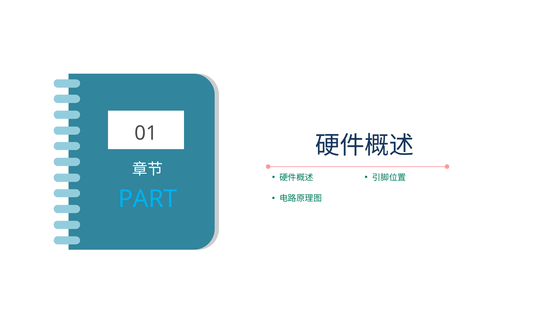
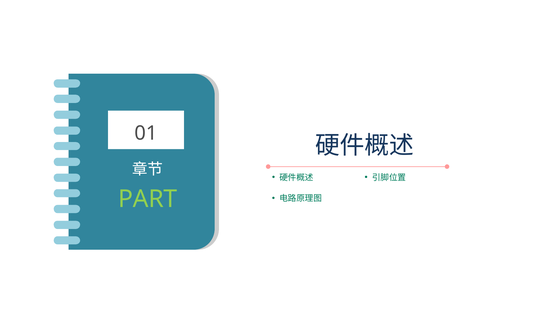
PART colour: light blue -> light green
